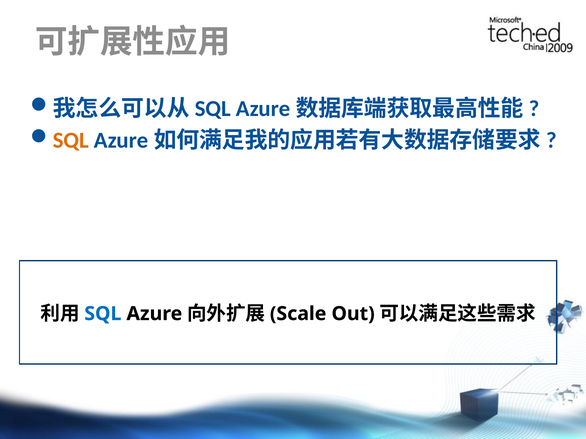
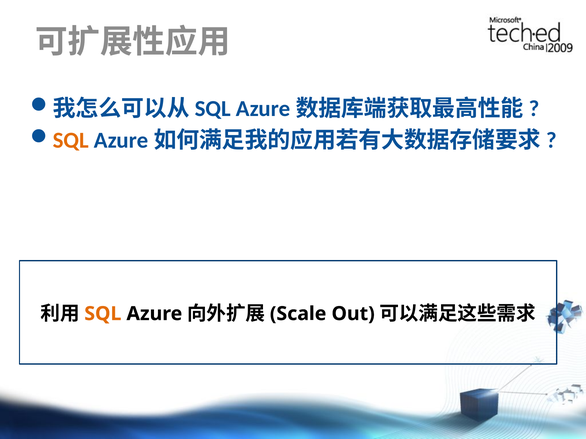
SQL at (103, 314) colour: blue -> orange
